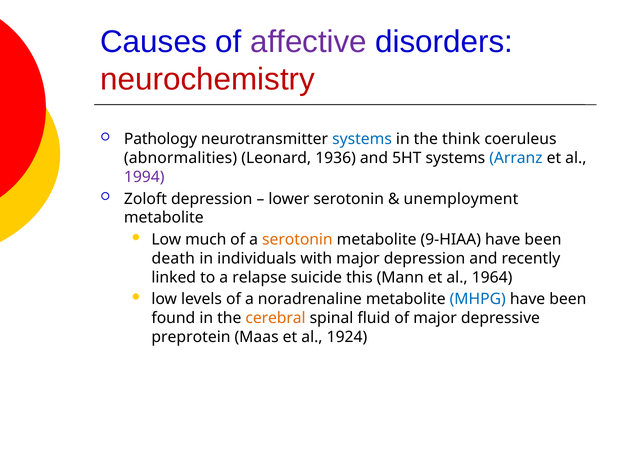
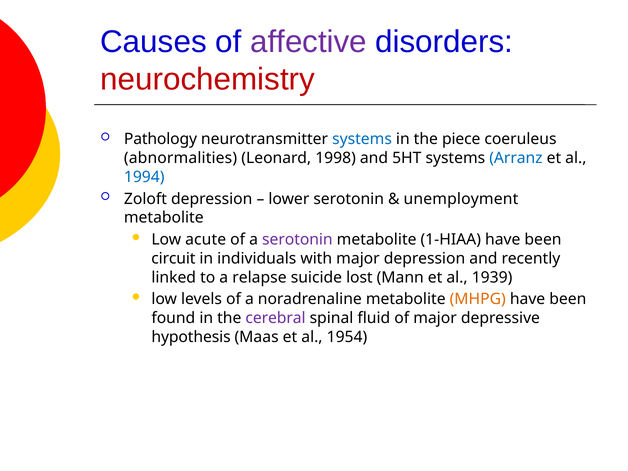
think: think -> piece
1936: 1936 -> 1998
1994 colour: purple -> blue
much: much -> acute
serotonin at (297, 240) colour: orange -> purple
9-HIAA: 9-HIAA -> 1-HIAA
death: death -> circuit
this: this -> lost
1964: 1964 -> 1939
MHPG colour: blue -> orange
cerebral colour: orange -> purple
preprotein: preprotein -> hypothesis
1924: 1924 -> 1954
